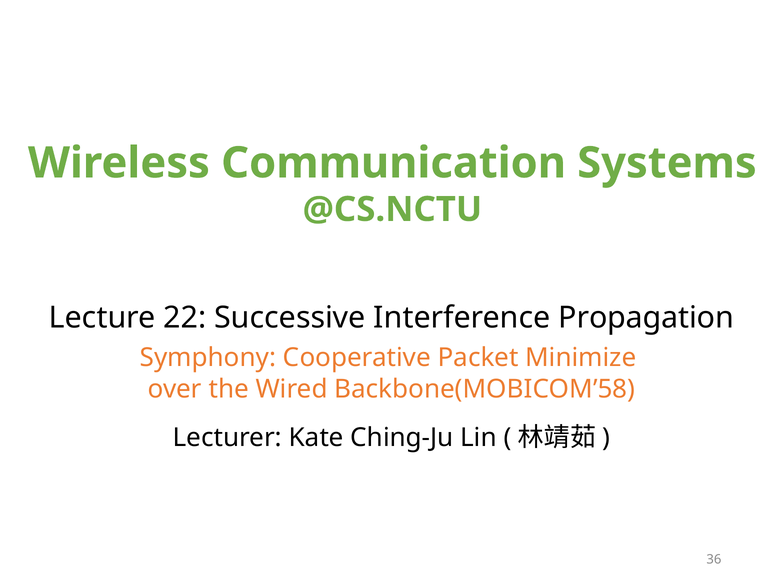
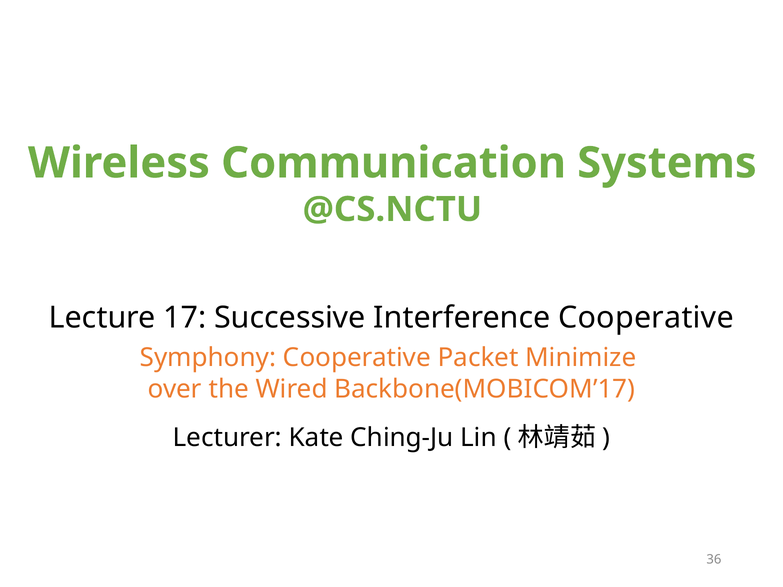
22: 22 -> 17
Interference Propagation: Propagation -> Cooperative
Backbone(MOBICOM’58: Backbone(MOBICOM’58 -> Backbone(MOBICOM’17
